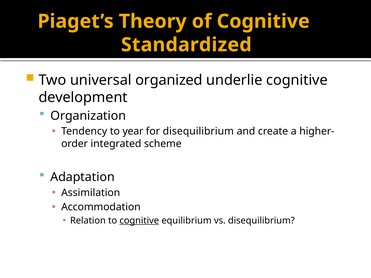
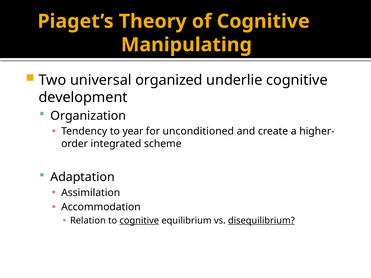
Standardized: Standardized -> Manipulating
for disequilibrium: disequilibrium -> unconditioned
disequilibrium at (261, 221) underline: none -> present
